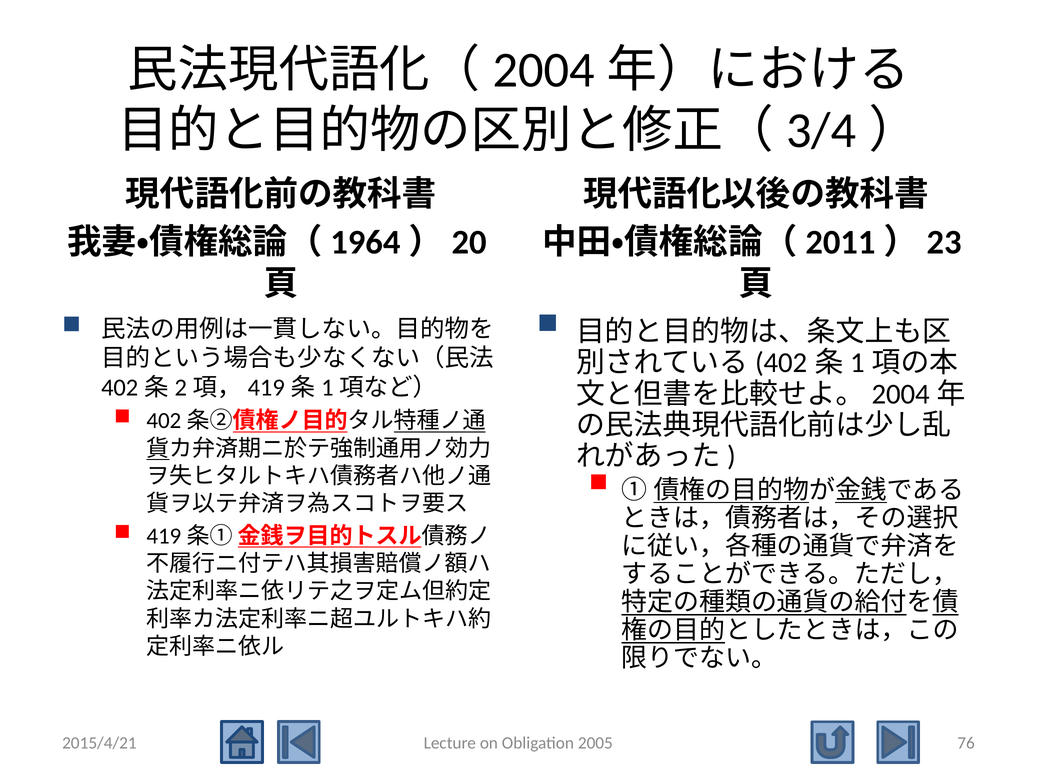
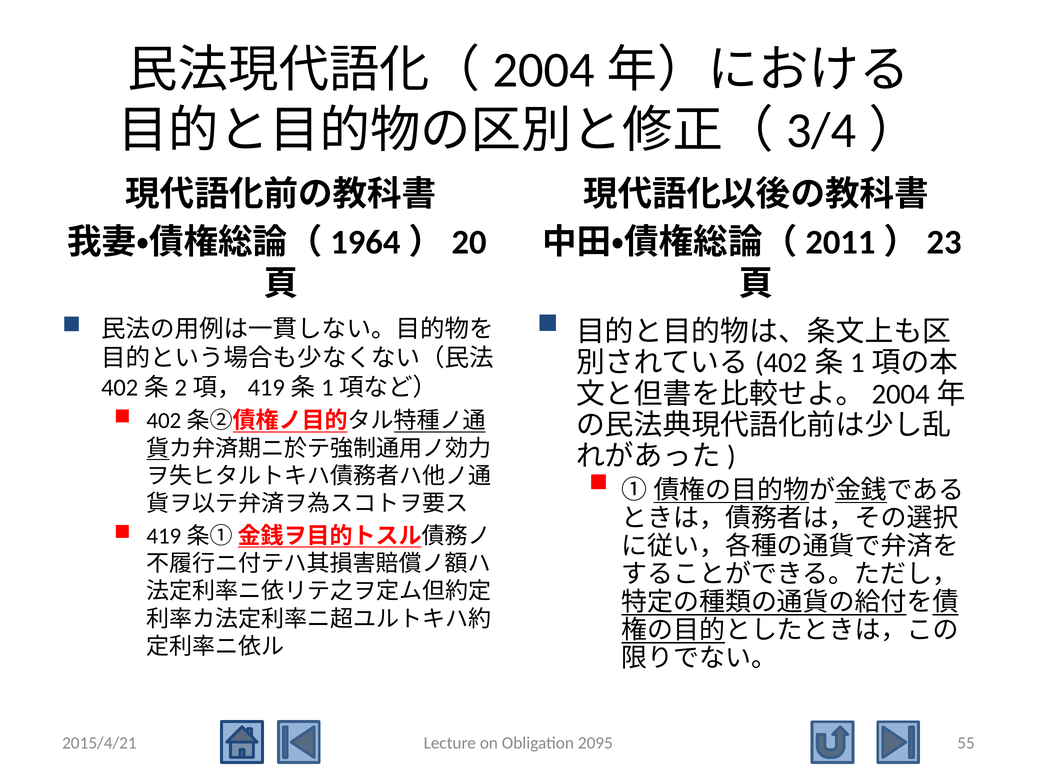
2005: 2005 -> 2095
76: 76 -> 55
